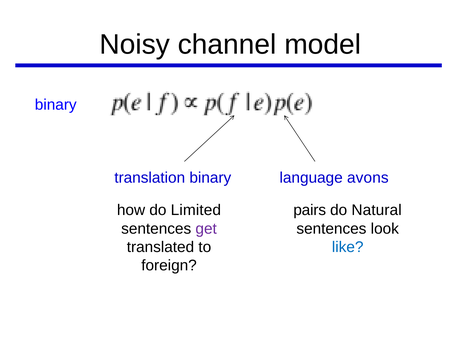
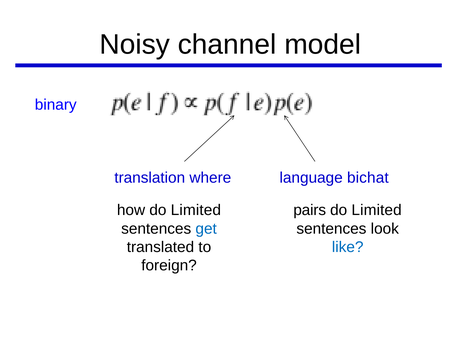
translation binary: binary -> where
avons: avons -> bichat
Natural at (377, 210): Natural -> Limited
get colour: purple -> blue
